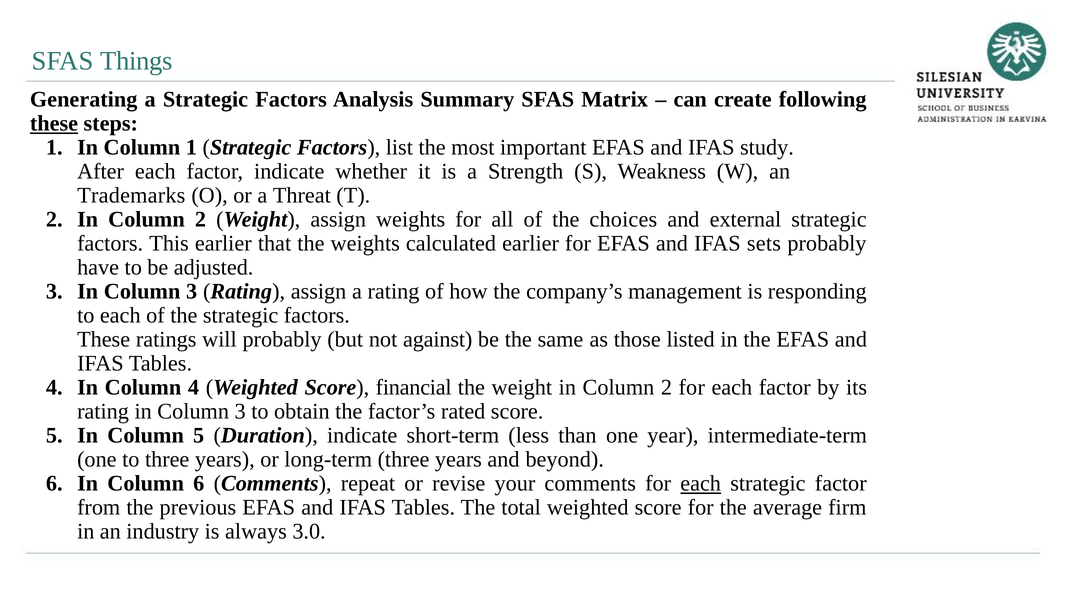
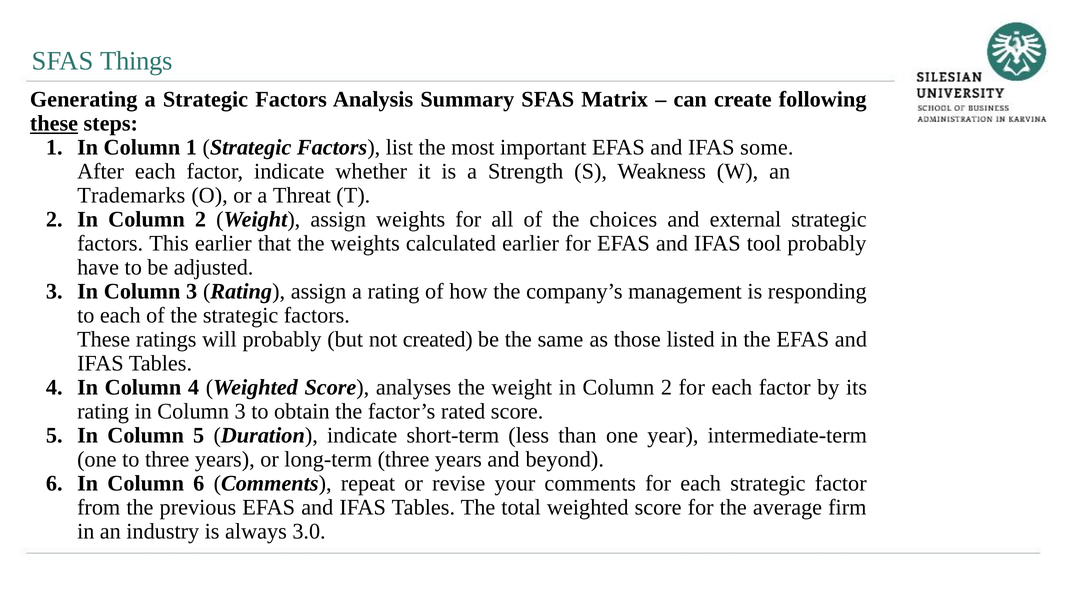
study: study -> some
sets: sets -> tool
against: against -> created
financial: financial -> analyses
each at (701, 483) underline: present -> none
